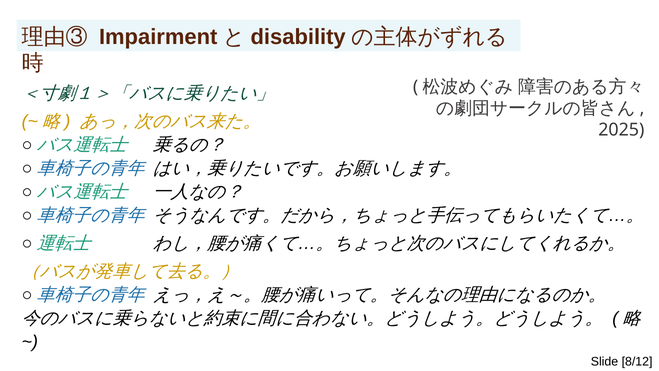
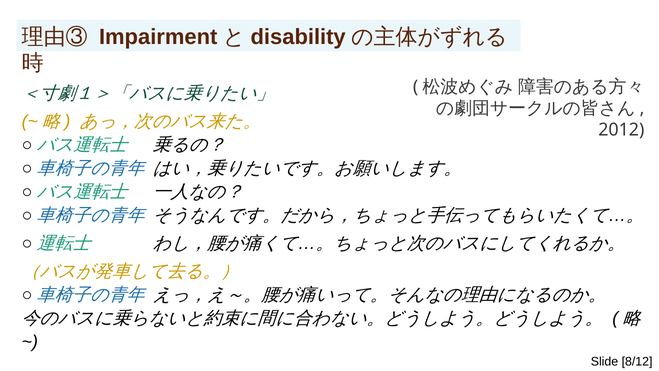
2025: 2025 -> 2012
